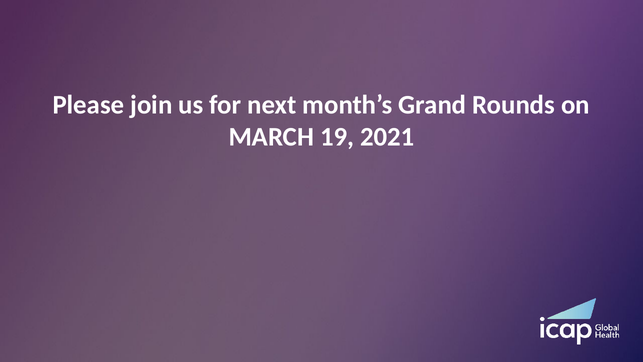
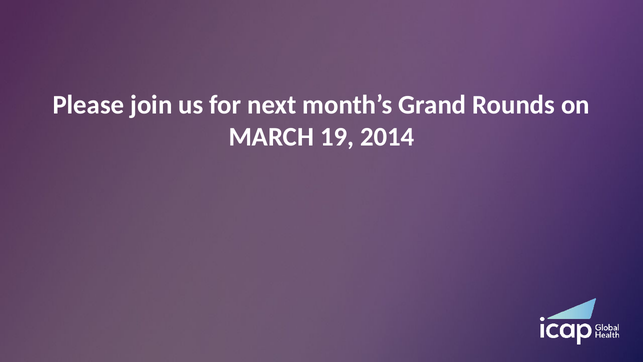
2021: 2021 -> 2014
